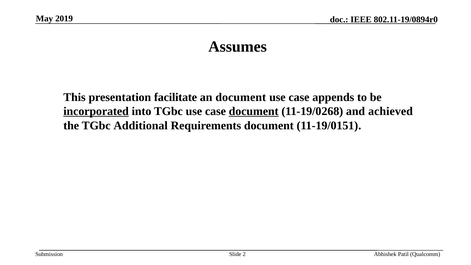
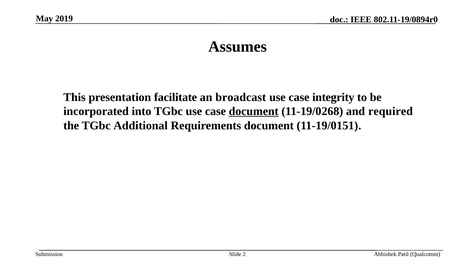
an document: document -> broadcast
appends: appends -> integrity
incorporated underline: present -> none
achieved: achieved -> required
